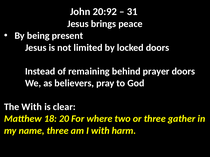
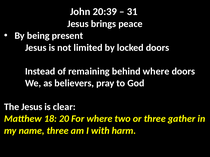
20:92: 20:92 -> 20:39
behind prayer: prayer -> where
The With: With -> Jesus
